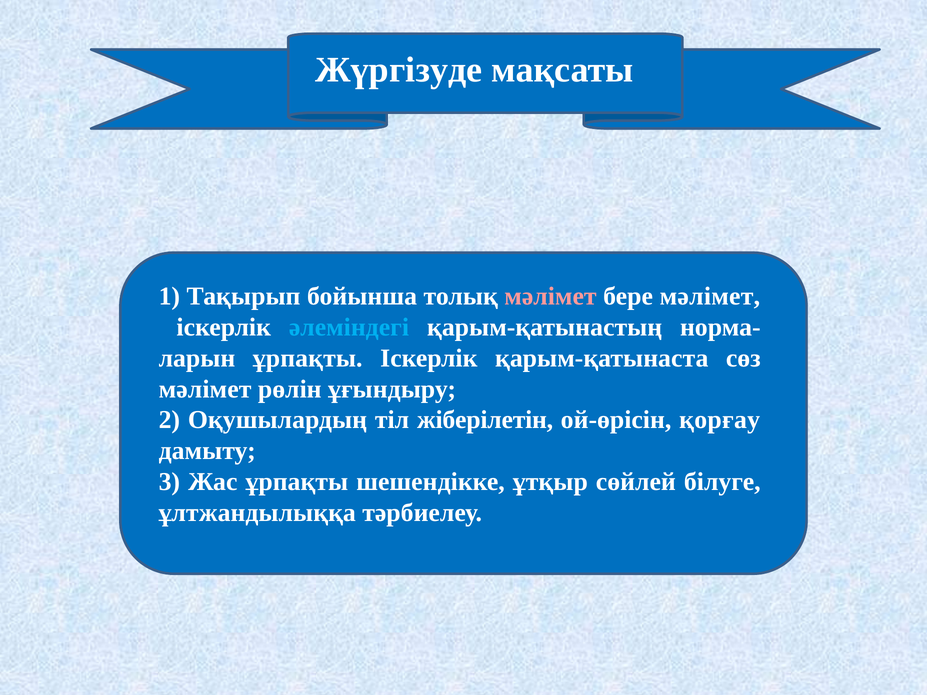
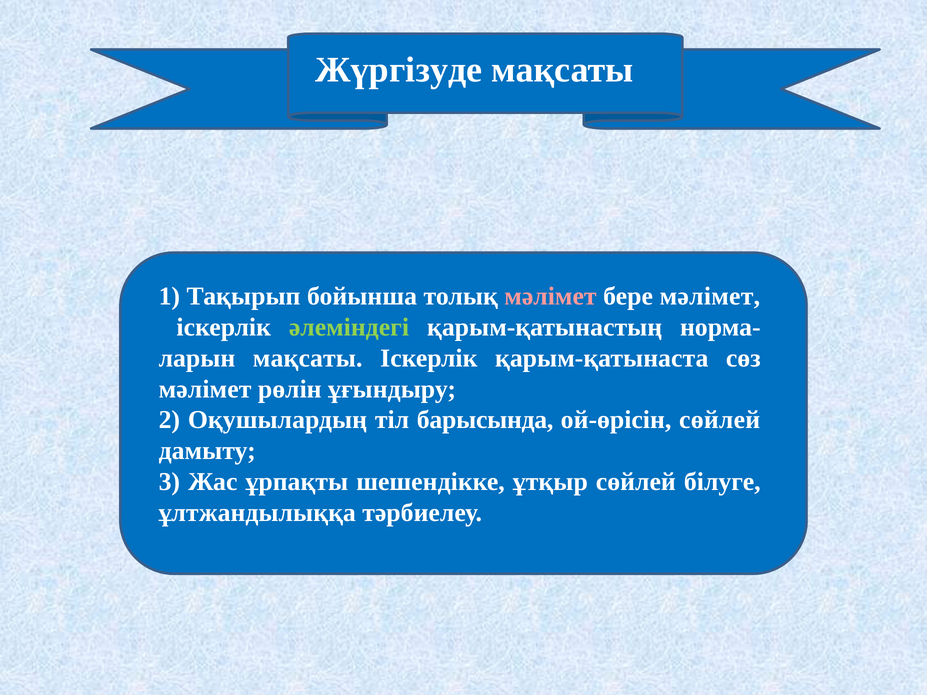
әлеміндегі colour: light blue -> light green
ұрпақты at (308, 358): ұрпақты -> мақсаты
жіберілетін: жіберілетін -> барысында
ой-өрісін қорғау: қорғау -> сөйлей
